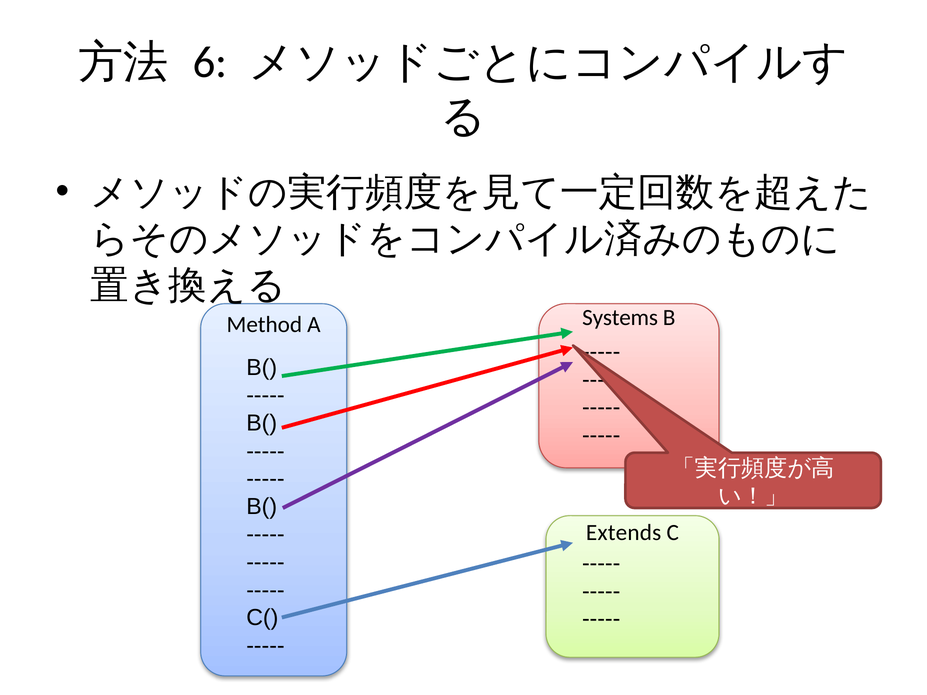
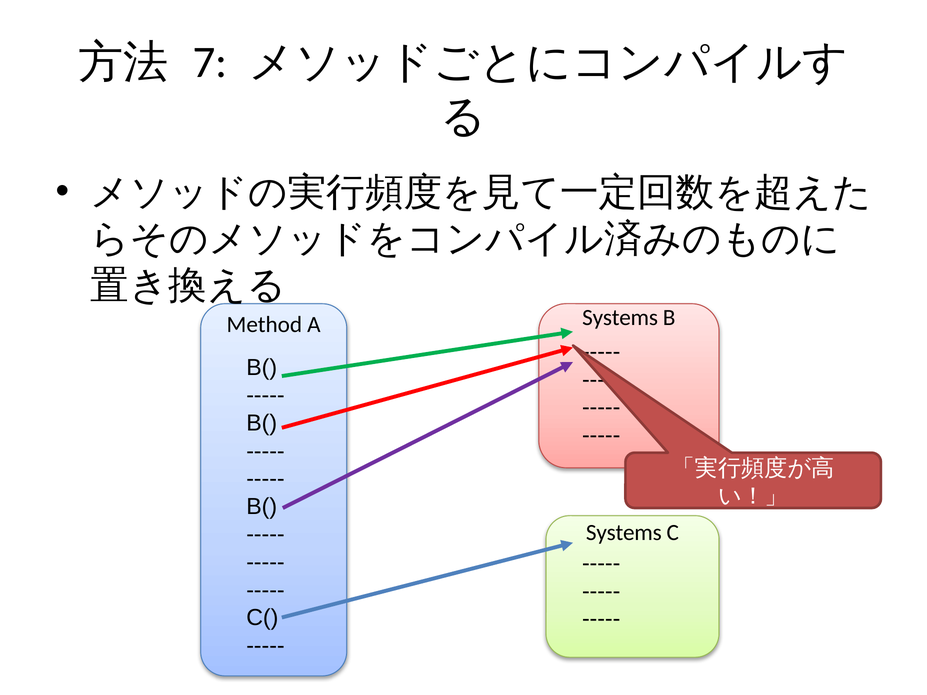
6: 6 -> 7
Extends at (624, 533): Extends -> Systems
